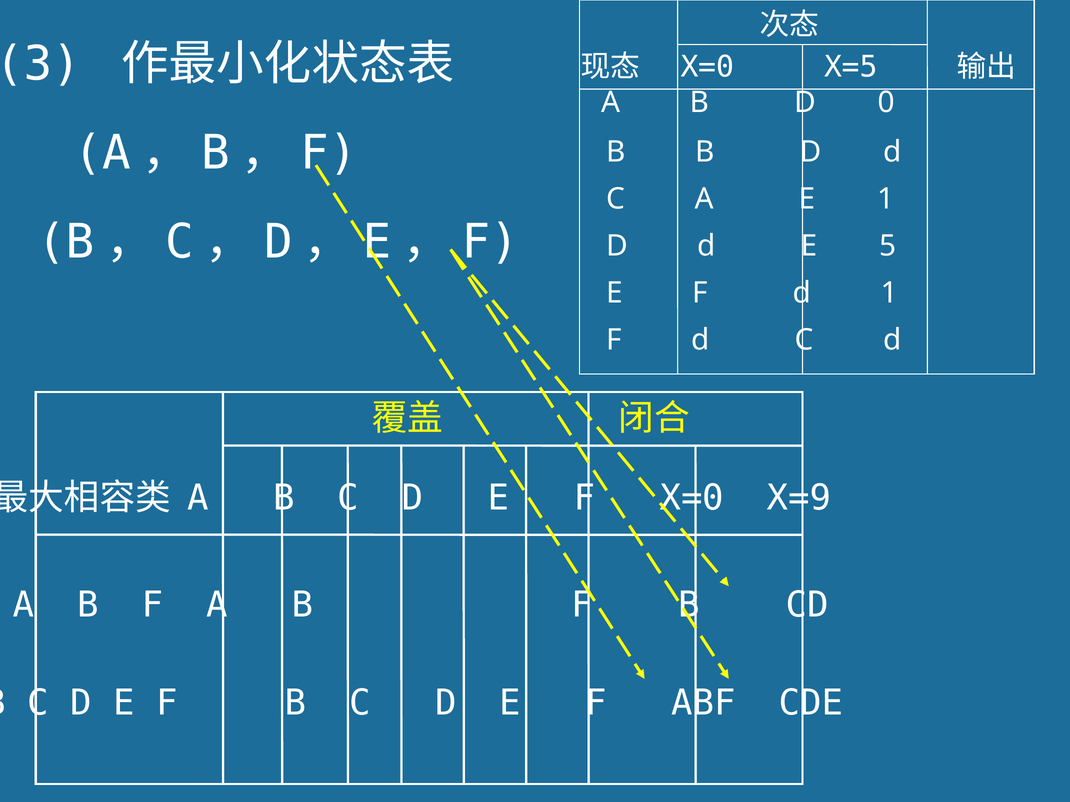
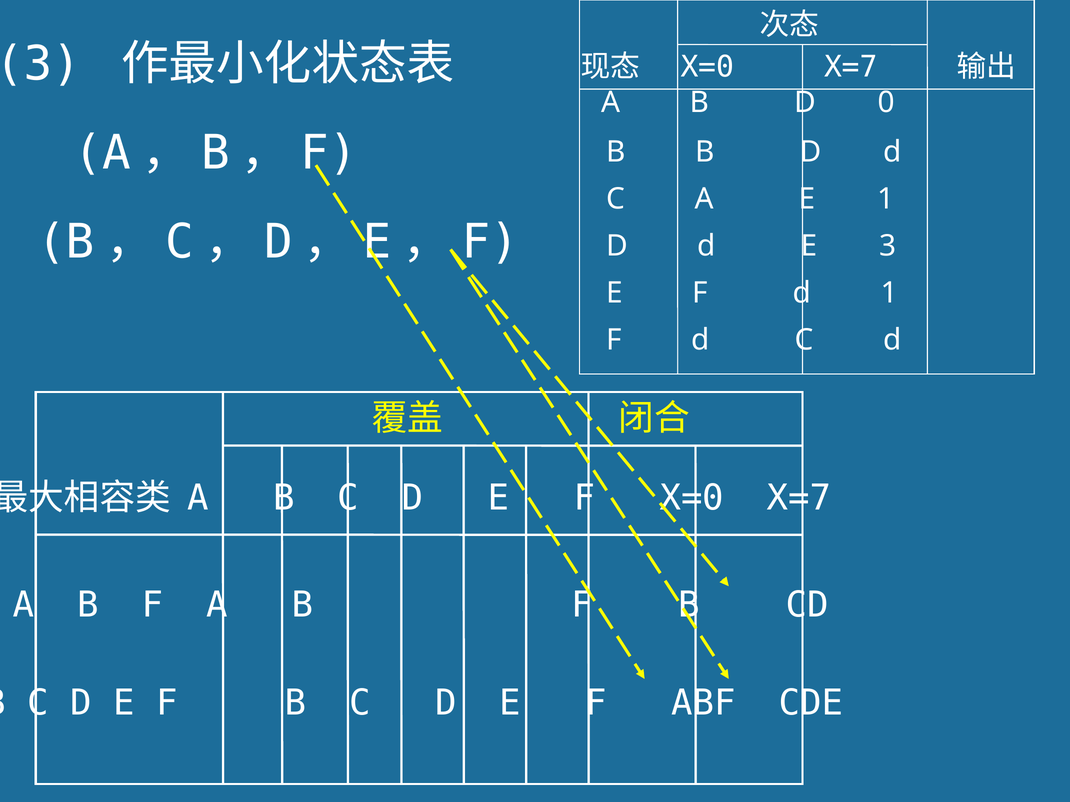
X=5 at (851, 67): X=5 -> X=7
E 5: 5 -> 3
F X=0 X=9: X=9 -> X=7
